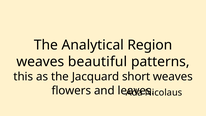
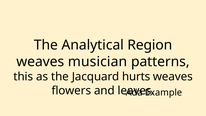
beautiful: beautiful -> musician
short: short -> hurts
Nicolaus: Nicolaus -> Example
